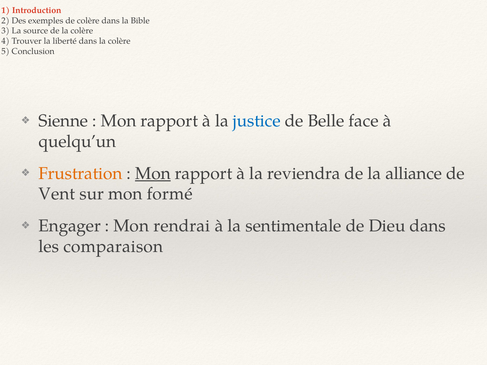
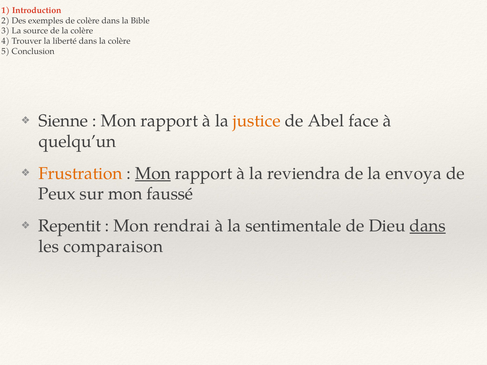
justice colour: blue -> orange
Belle: Belle -> Abel
alliance: alliance -> envoya
Vent: Vent -> Peux
formé: formé -> faussé
Engager: Engager -> Repentit
dans at (428, 226) underline: none -> present
